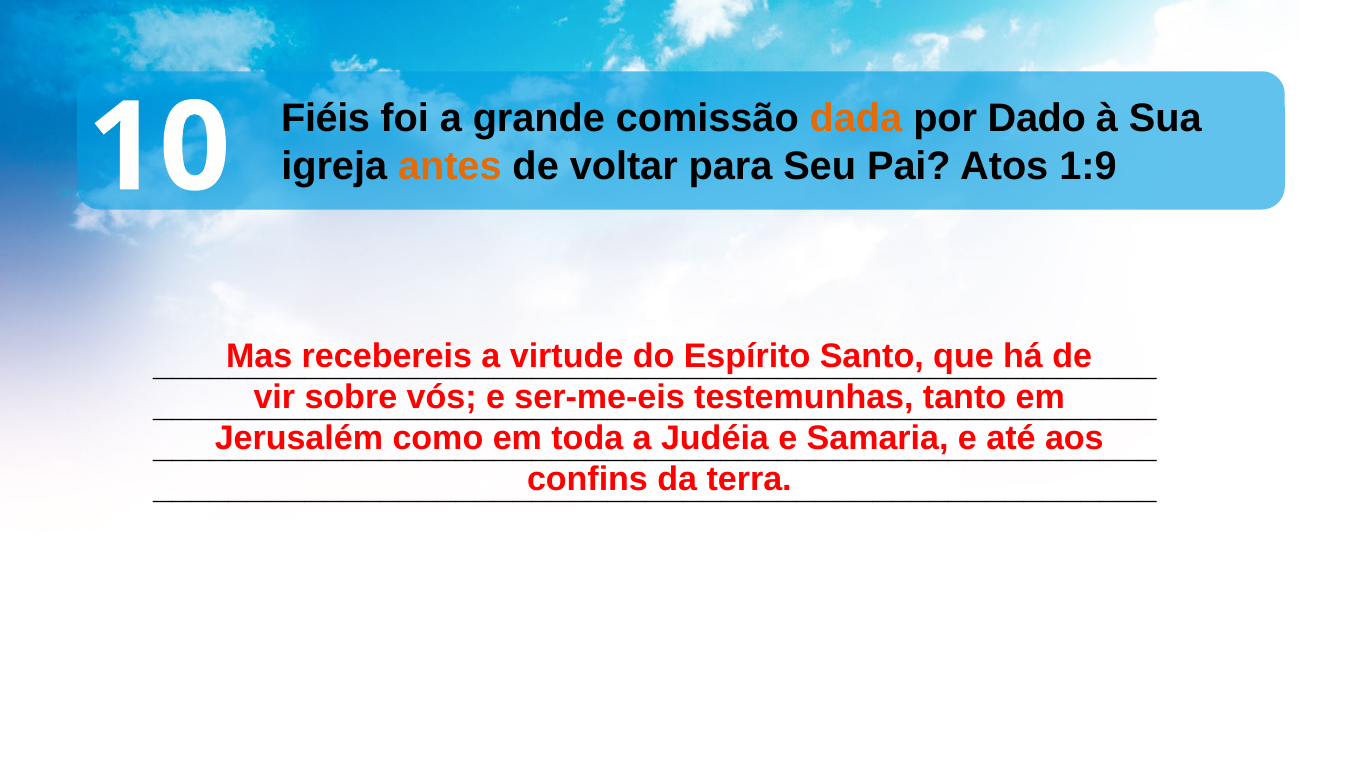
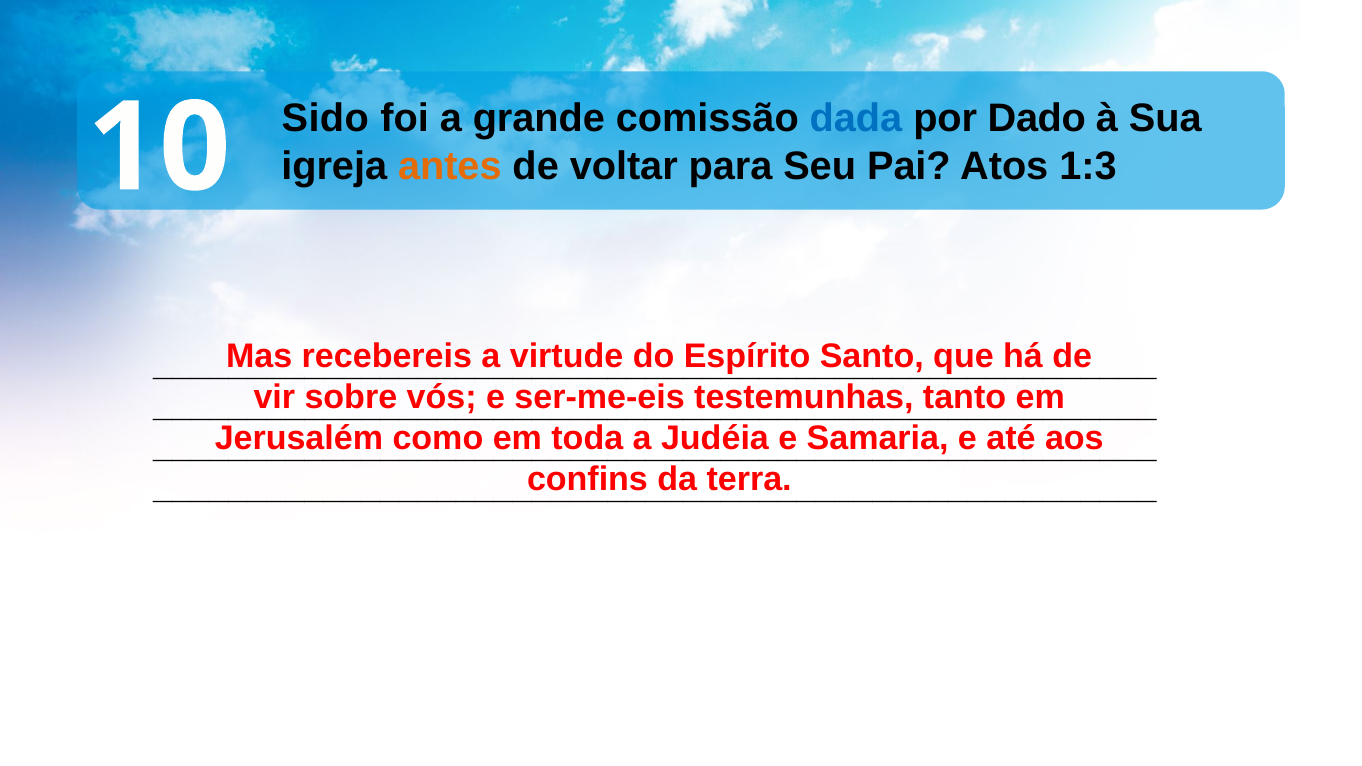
Fiéis: Fiéis -> Sido
dada colour: orange -> blue
1:9: 1:9 -> 1:3
